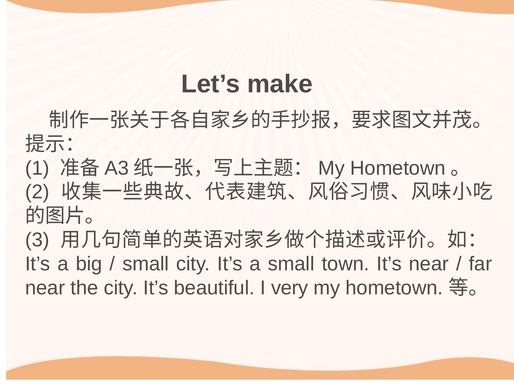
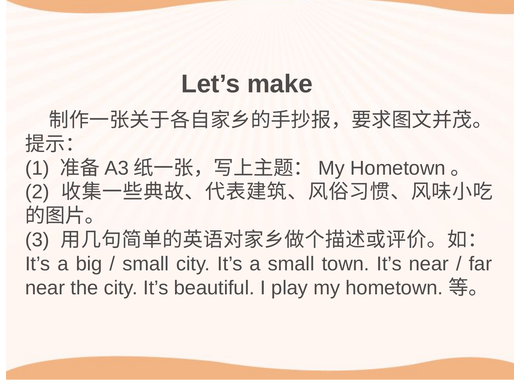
very: very -> play
